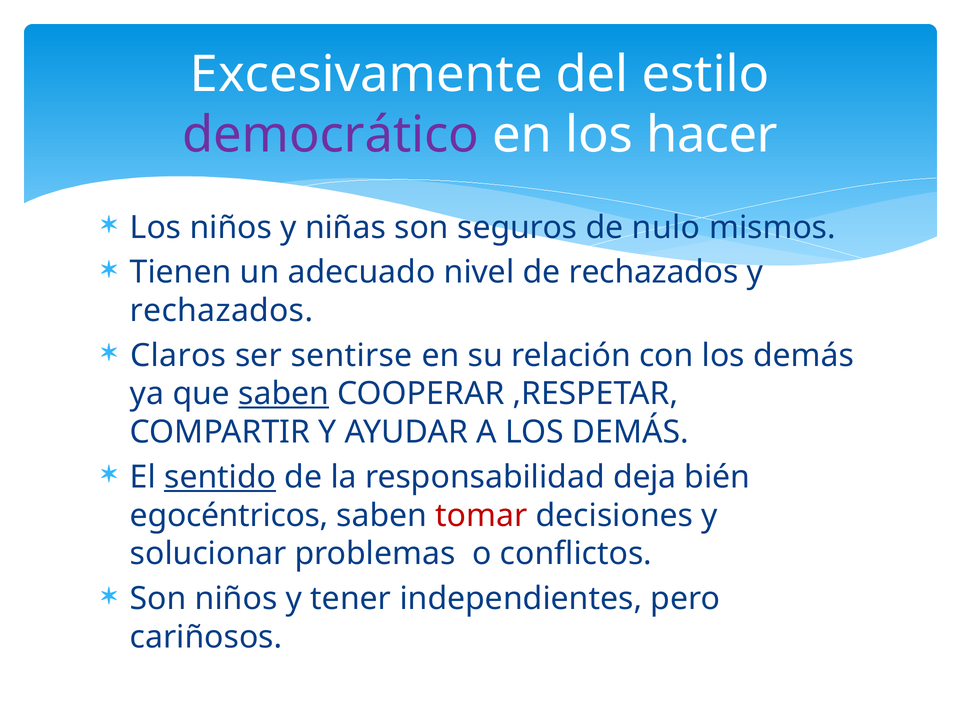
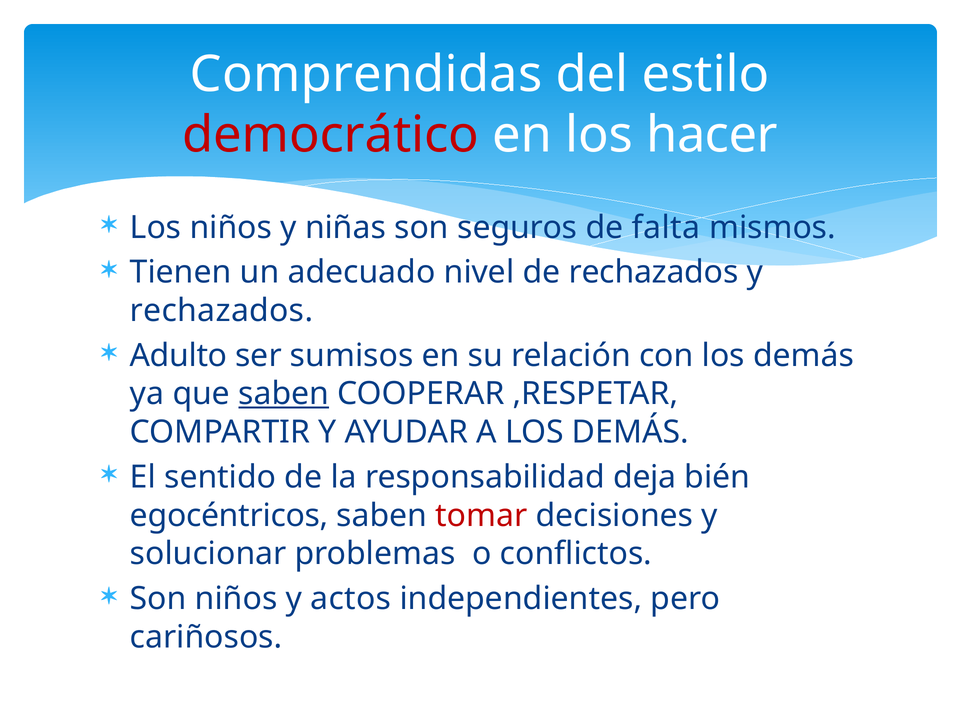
Excesivamente: Excesivamente -> Comprendidas
democrático colour: purple -> red
nulo: nulo -> falta
Claros: Claros -> Adulto
sentirse: sentirse -> sumisos
sentido underline: present -> none
tener: tener -> actos
